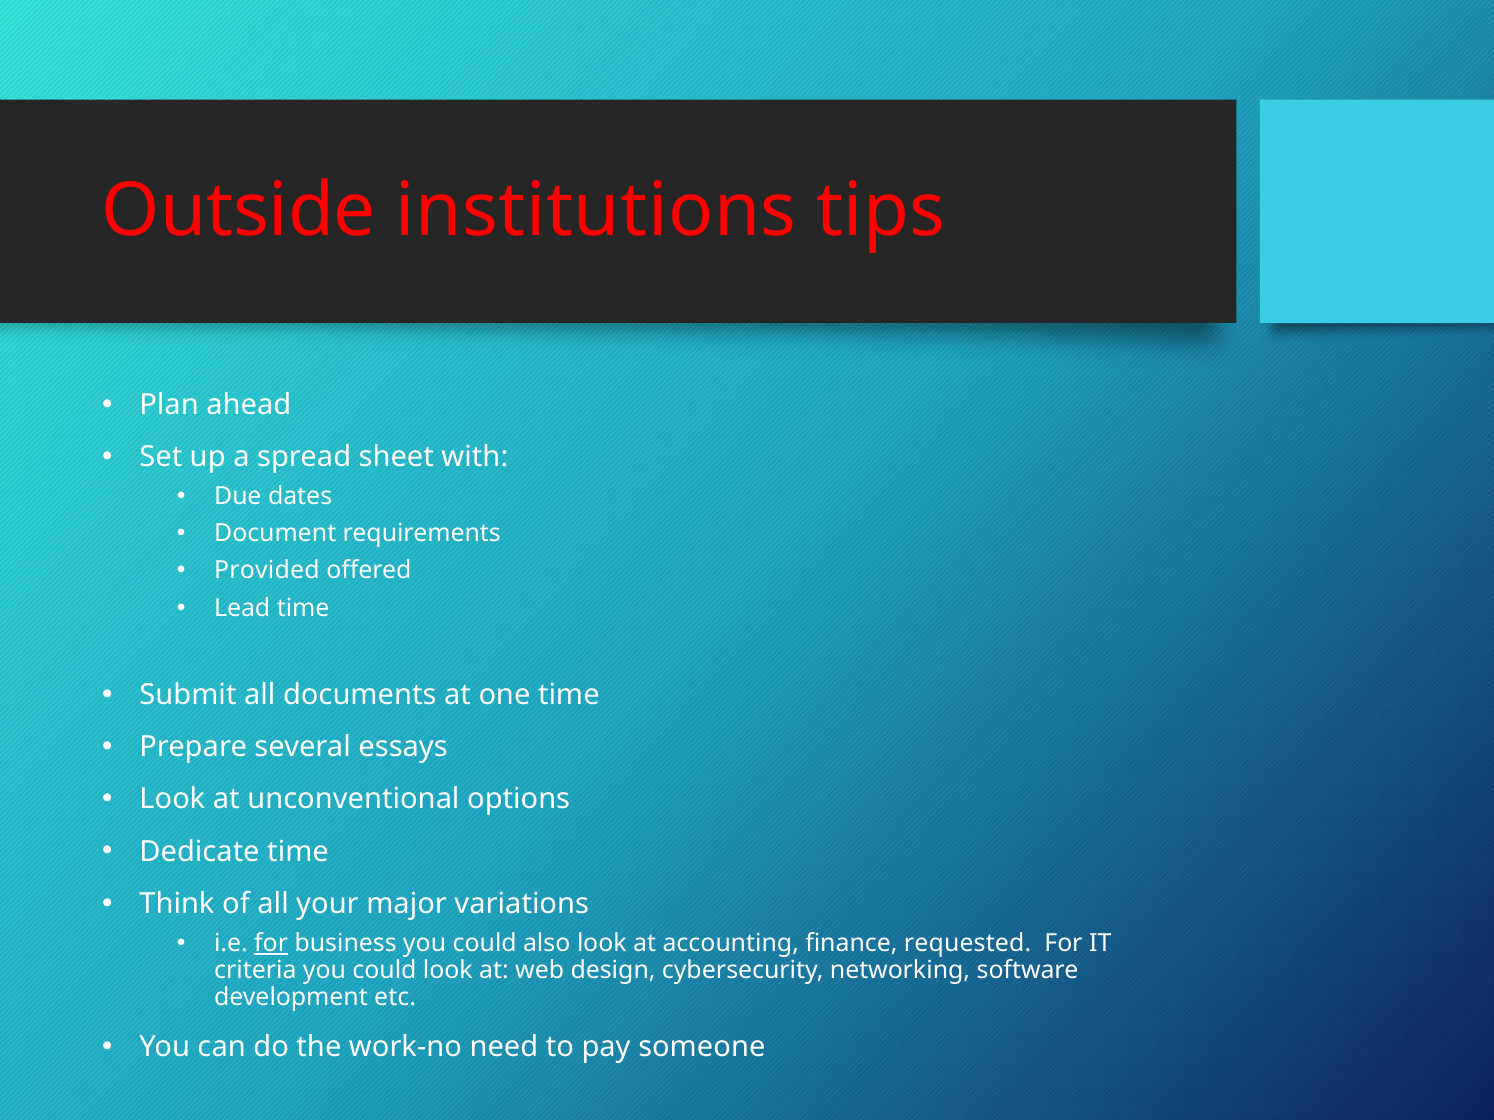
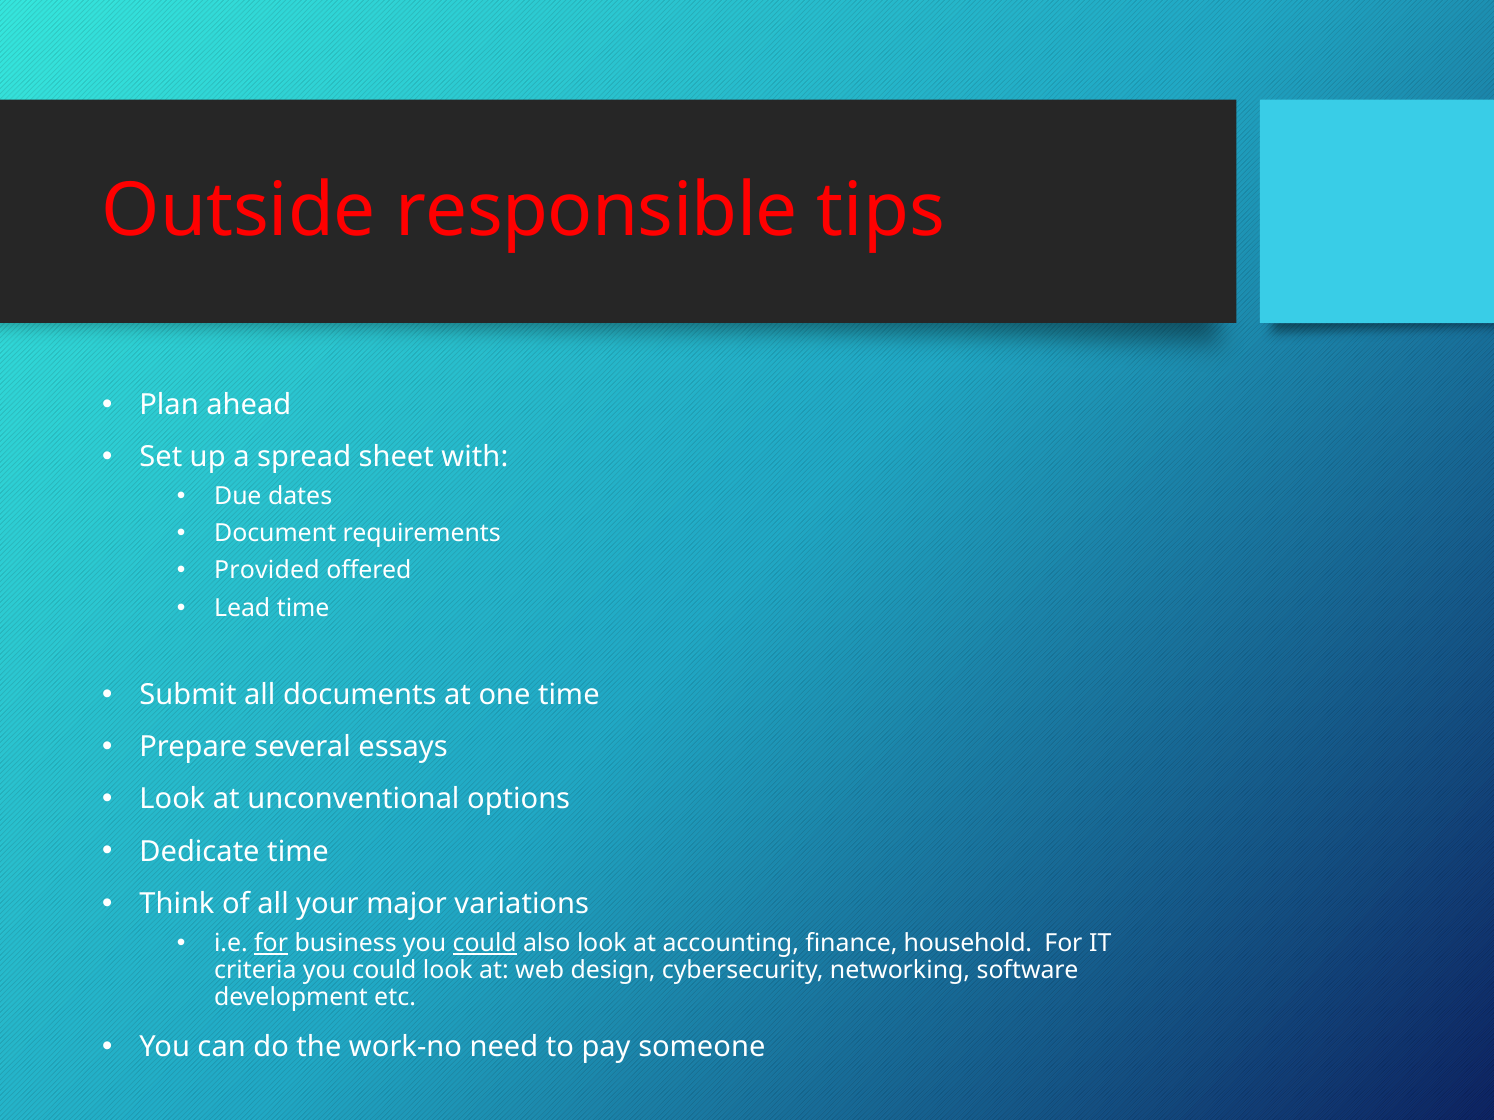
institutions: institutions -> responsible
could at (485, 944) underline: none -> present
requested: requested -> household
